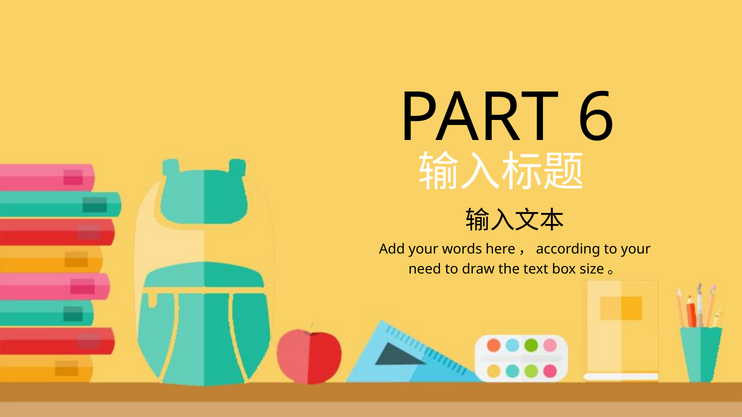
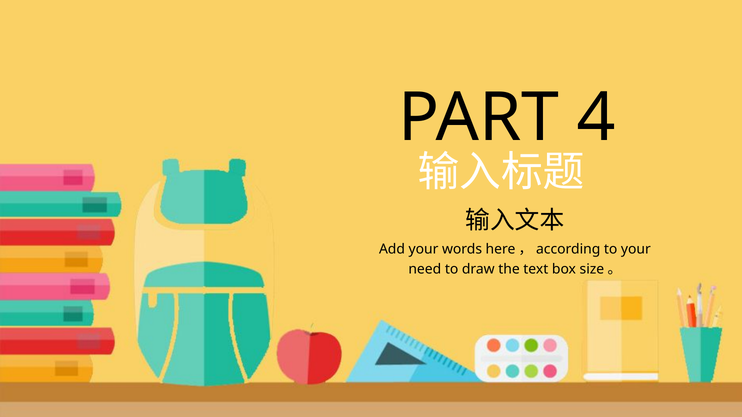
6: 6 -> 4
